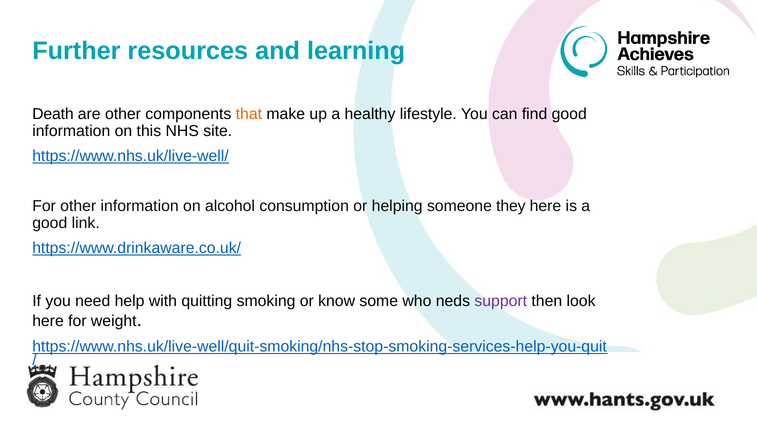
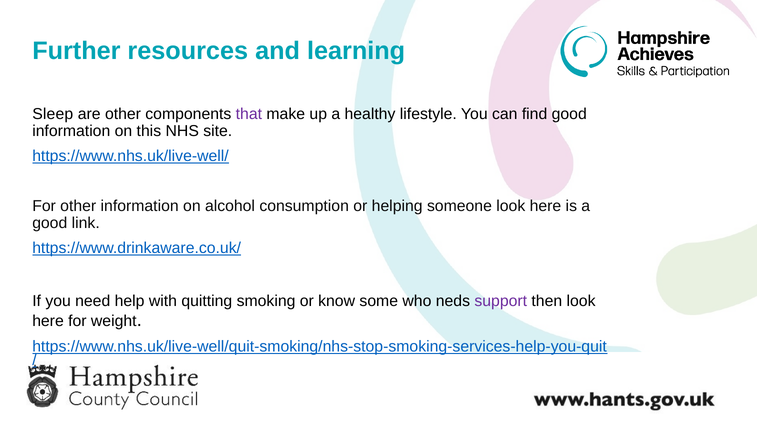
Death: Death -> Sleep
that colour: orange -> purple
someone they: they -> look
